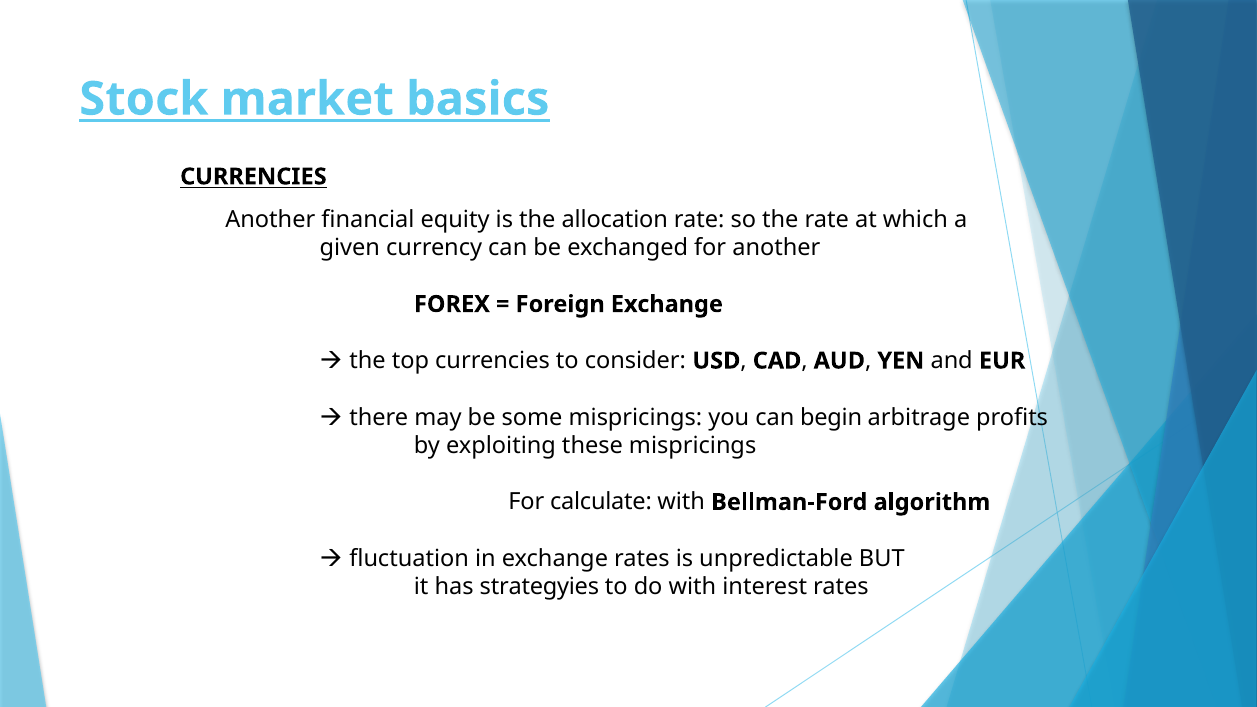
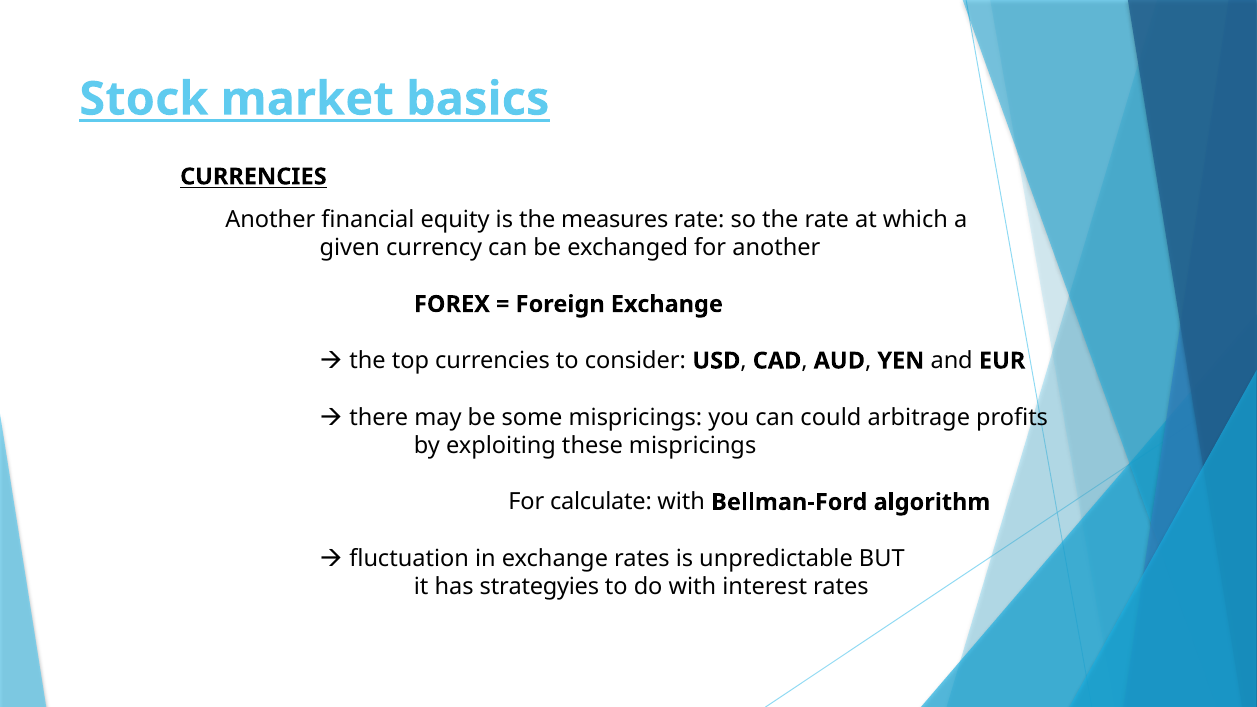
allocation: allocation -> measures
begin: begin -> could
